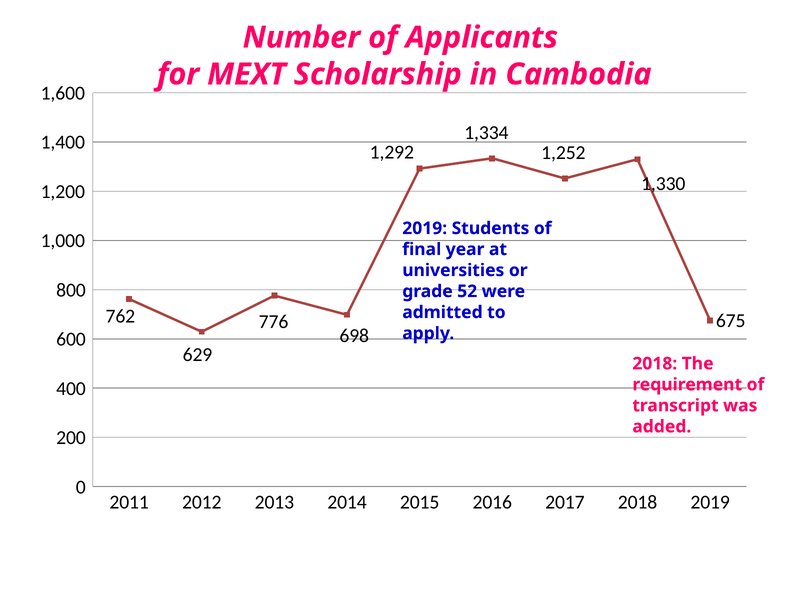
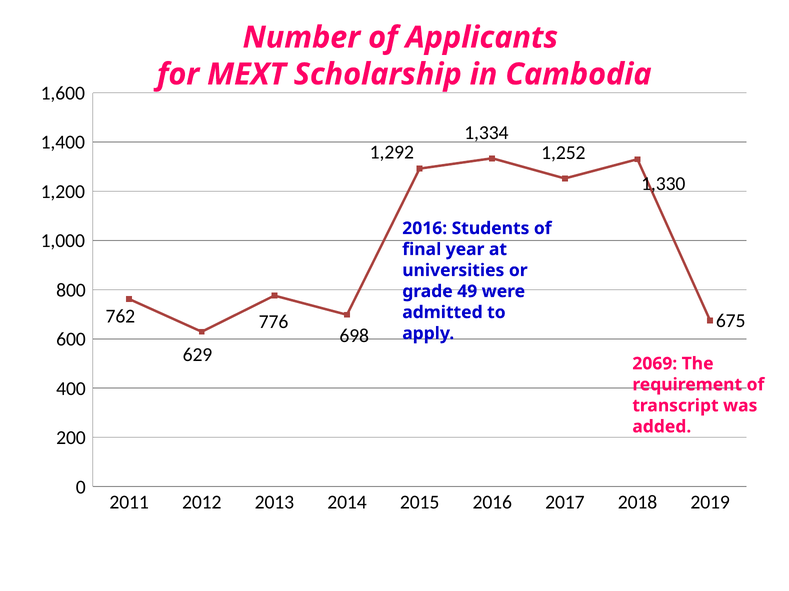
2019 at (425, 229): 2019 -> 2016
52: 52 -> 49
2018 at (655, 364): 2018 -> 2069
